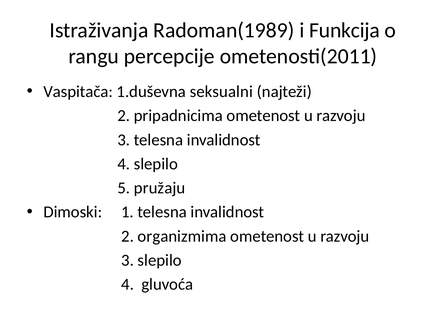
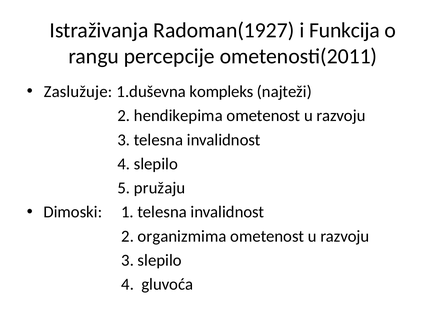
Radoman(1989: Radoman(1989 -> Radoman(1927
Vaspitača: Vaspitača -> Zaslužuje
seksualni: seksualni -> kompleks
pripadnicima: pripadnicima -> hendikepima
